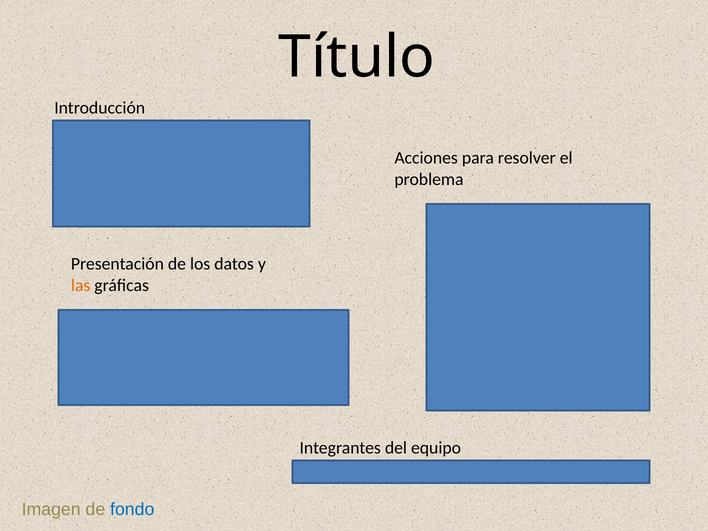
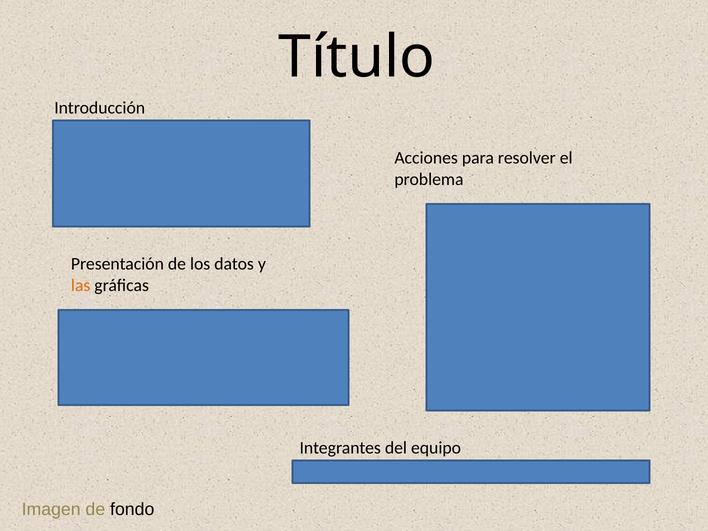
fondo colour: blue -> black
